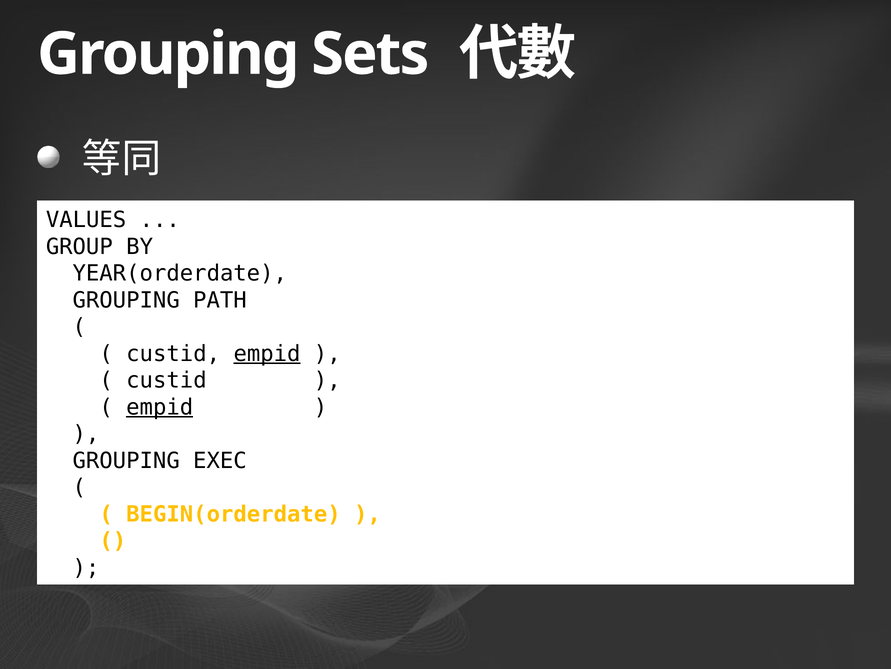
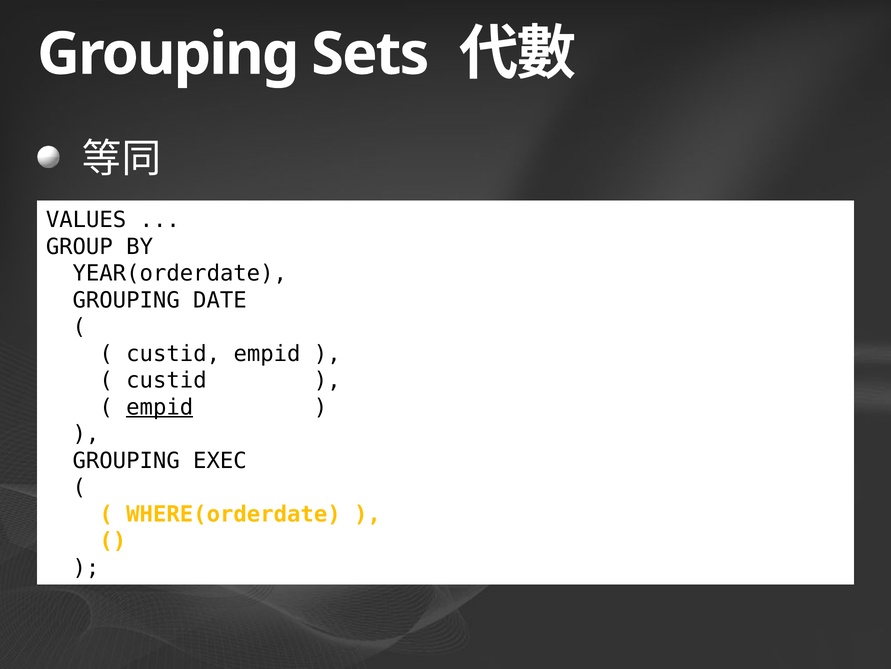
PATH: PATH -> DATE
empid at (267, 353) underline: present -> none
BEGIN(orderdate: BEGIN(orderdate -> WHERE(orderdate
